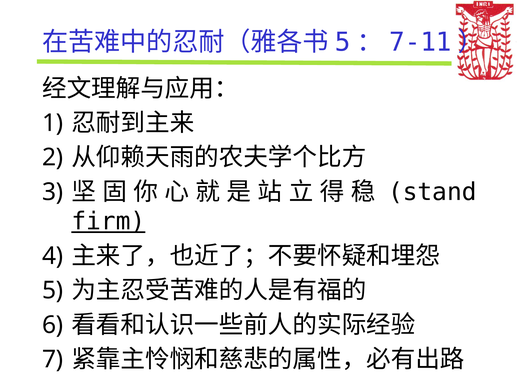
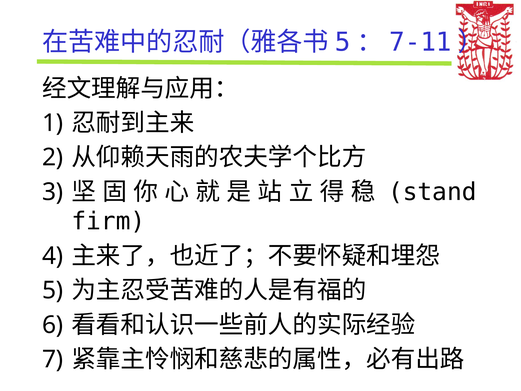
firm underline: present -> none
